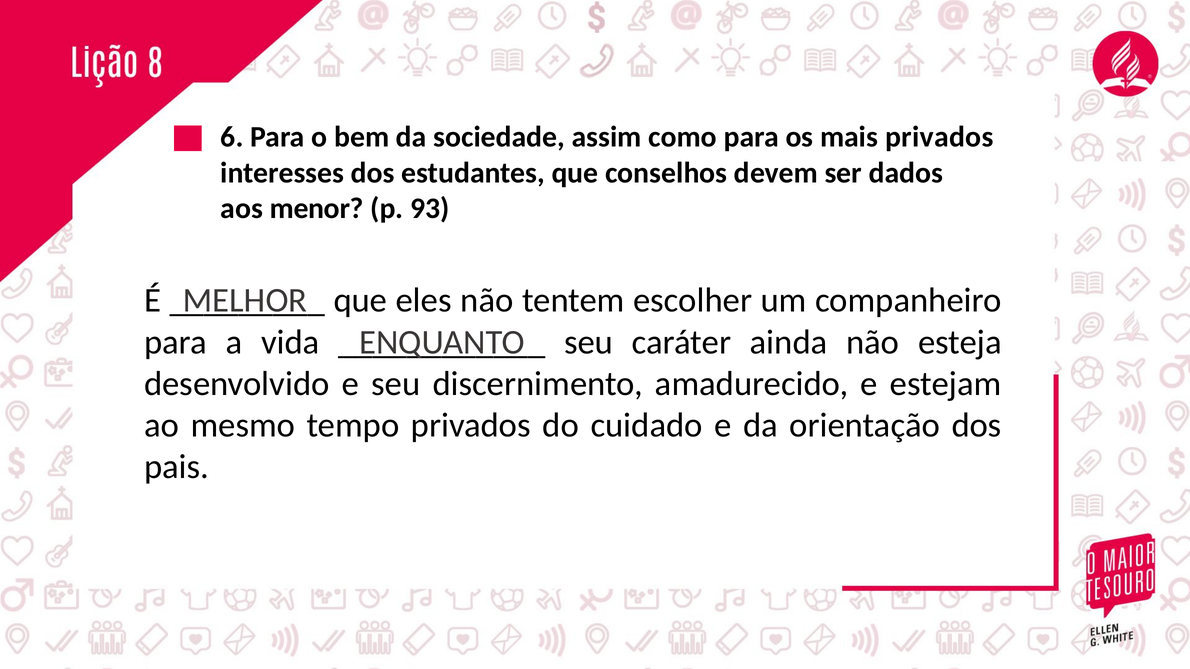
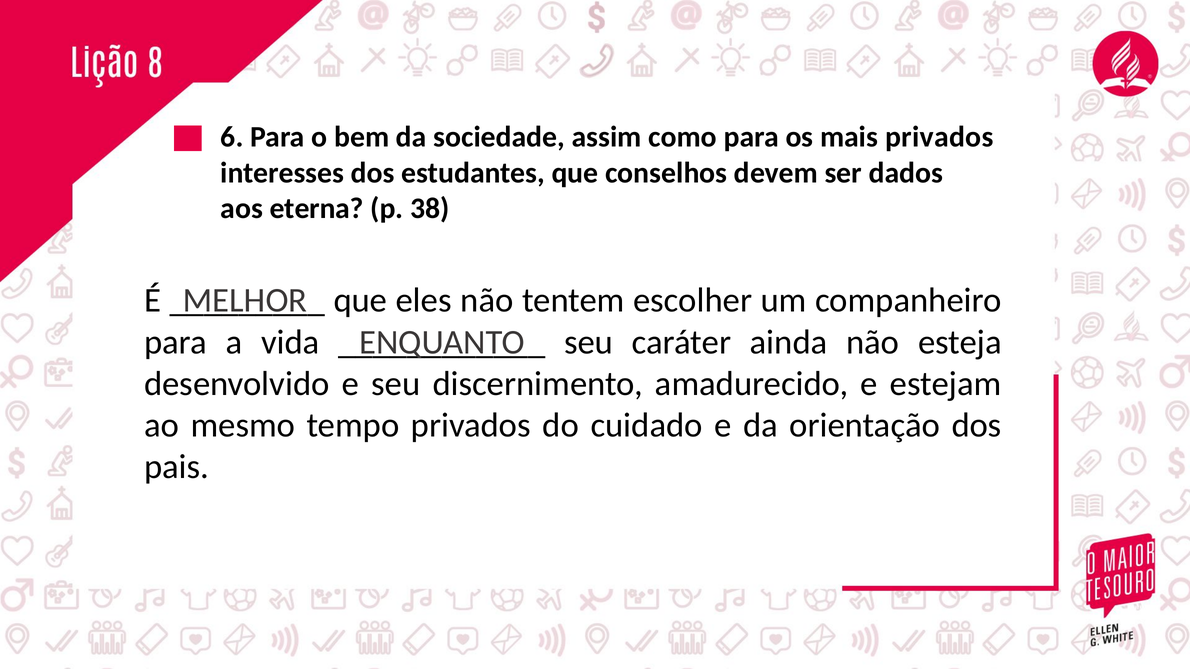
menor: menor -> eterna
93: 93 -> 38
